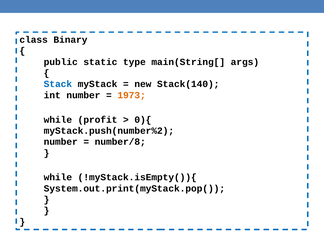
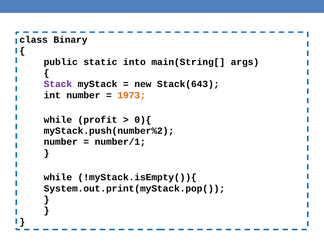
type: type -> into
Stack colour: blue -> purple
Stack(140: Stack(140 -> Stack(643
number/8: number/8 -> number/1
